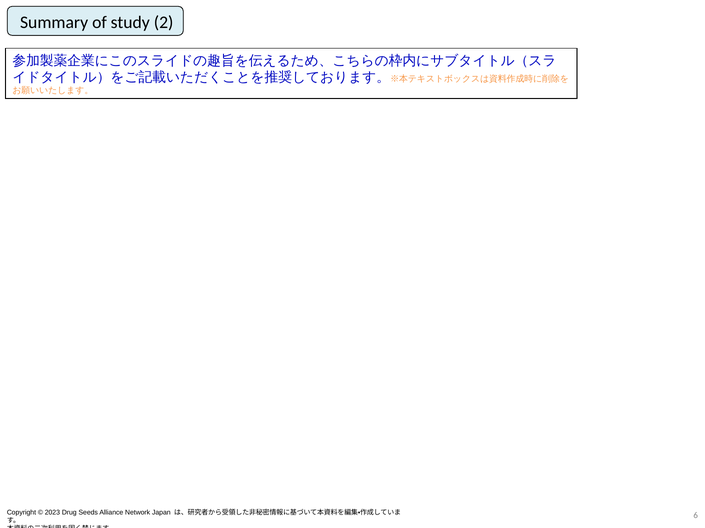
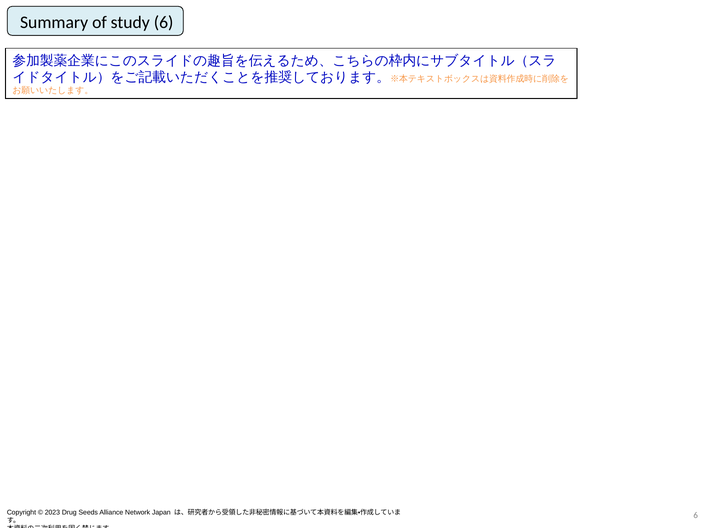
study 2: 2 -> 6
